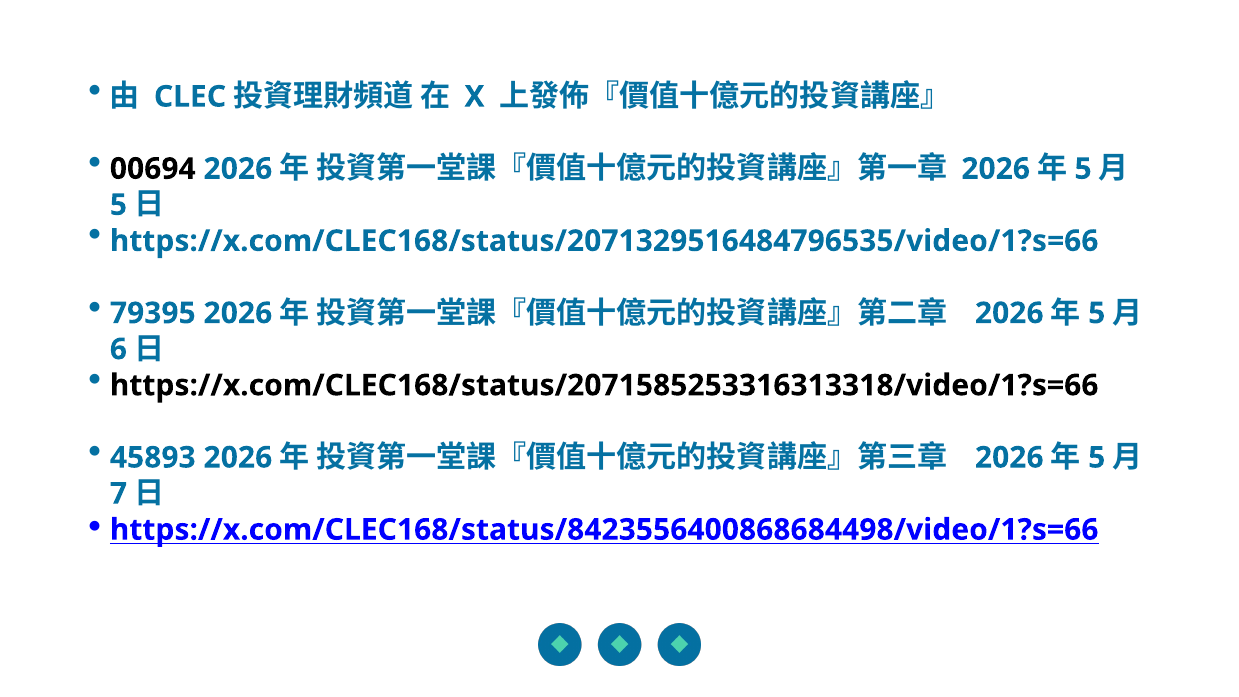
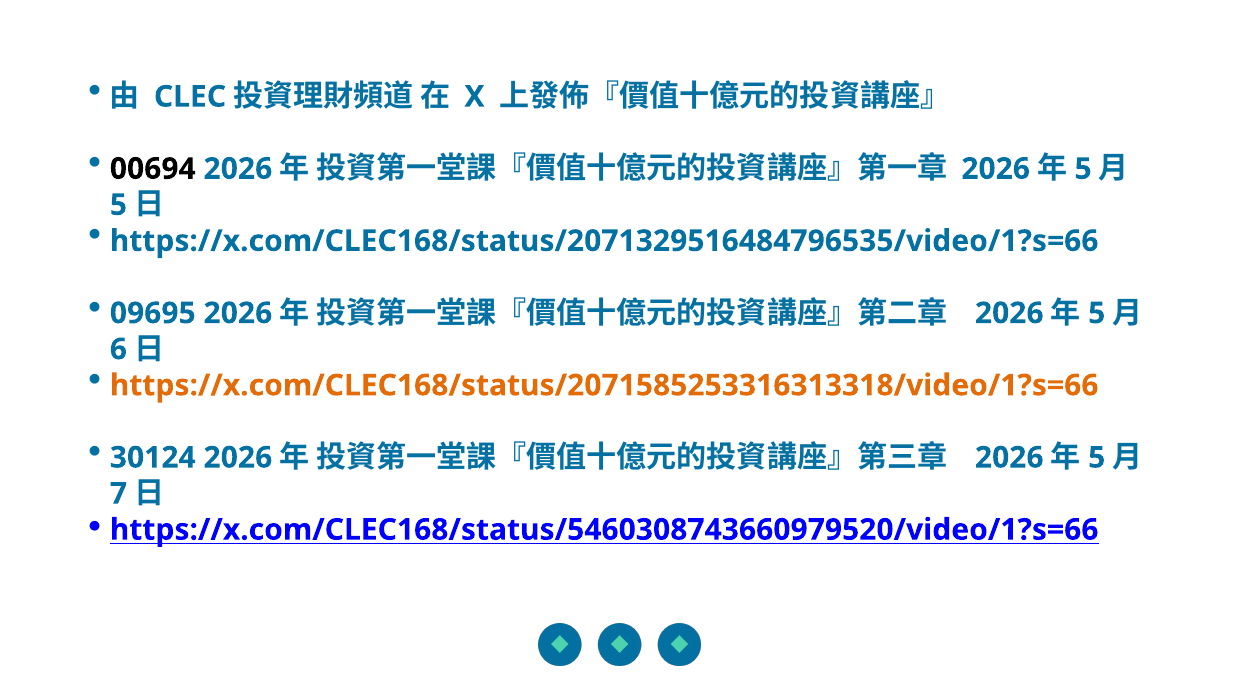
79395: 79395 -> 09695
https://x.com/CLEC168/status/2071585253316313318/video/1?s=66 colour: black -> orange
45893: 45893 -> 30124
https://x.com/CLEC168/status/8423556400868684498/video/1?s=66: https://x.com/CLEC168/status/8423556400868684498/video/1?s=66 -> https://x.com/CLEC168/status/5460308743660979520/video/1?s=66
